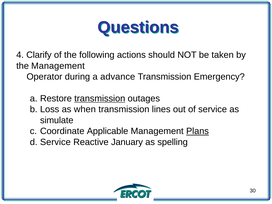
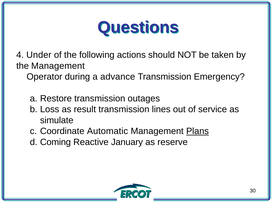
Clarify: Clarify -> Under
transmission at (100, 99) underline: present -> none
when: when -> result
Applicable: Applicable -> Automatic
Service at (55, 142): Service -> Coming
spelling: spelling -> reserve
